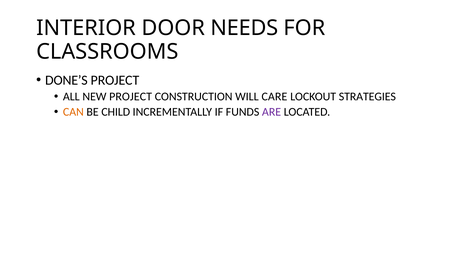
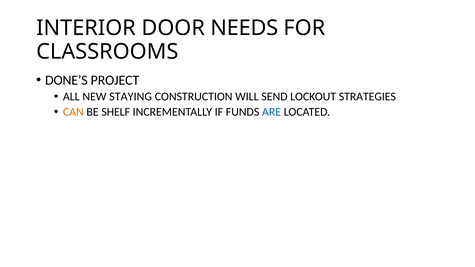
NEW PROJECT: PROJECT -> STAYING
CARE: CARE -> SEND
CHILD: CHILD -> SHELF
ARE colour: purple -> blue
